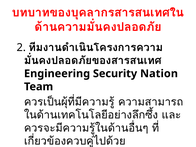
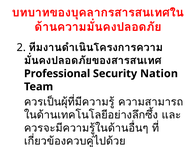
Engineering: Engineering -> Professional
